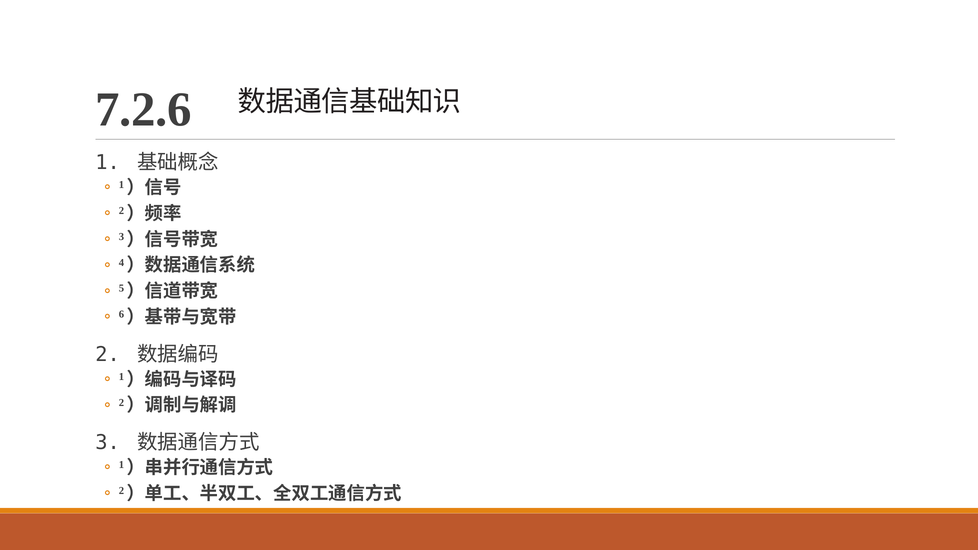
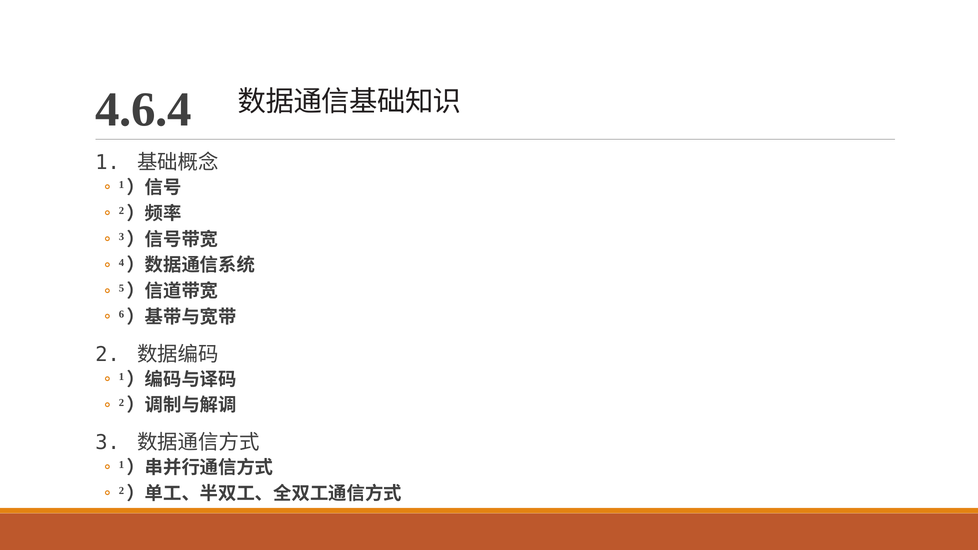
7.2.6: 7.2.6 -> 4.6.4
